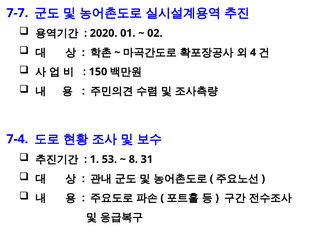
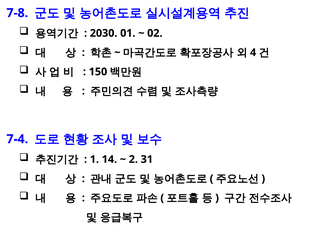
7-7: 7-7 -> 7-8
2020: 2020 -> 2030
53: 53 -> 14
8: 8 -> 2
